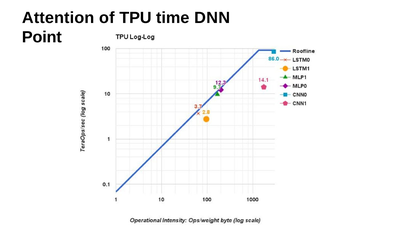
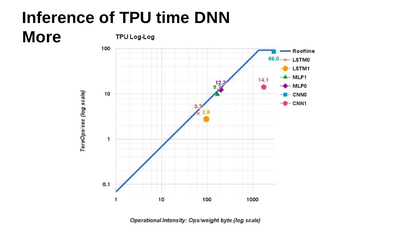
Attention: Attention -> Inference
Point: Point -> More
